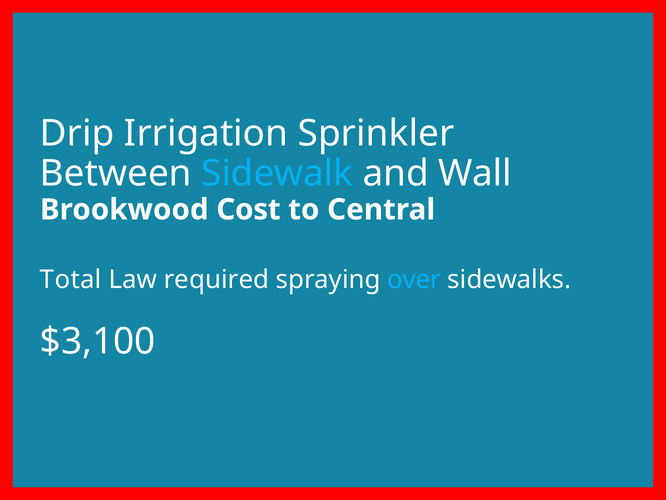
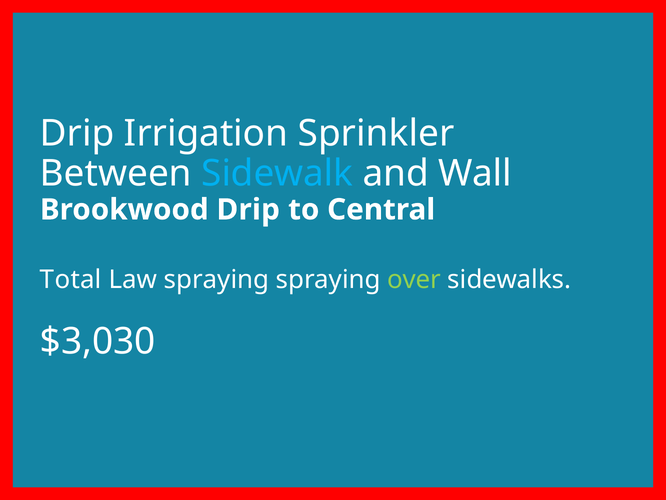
Brookwood Cost: Cost -> Drip
Law required: required -> spraying
over colour: light blue -> light green
$3,100: $3,100 -> $3,030
